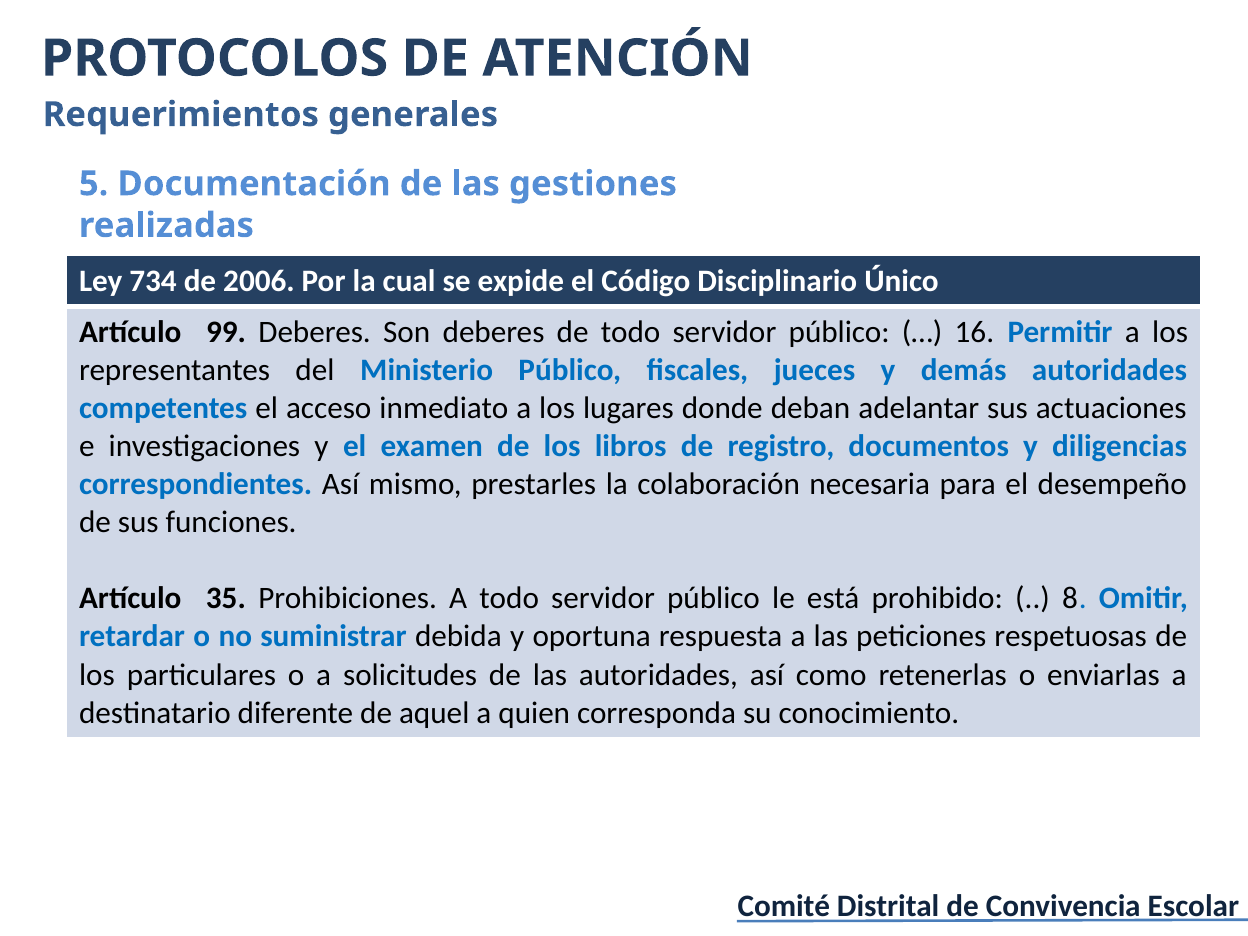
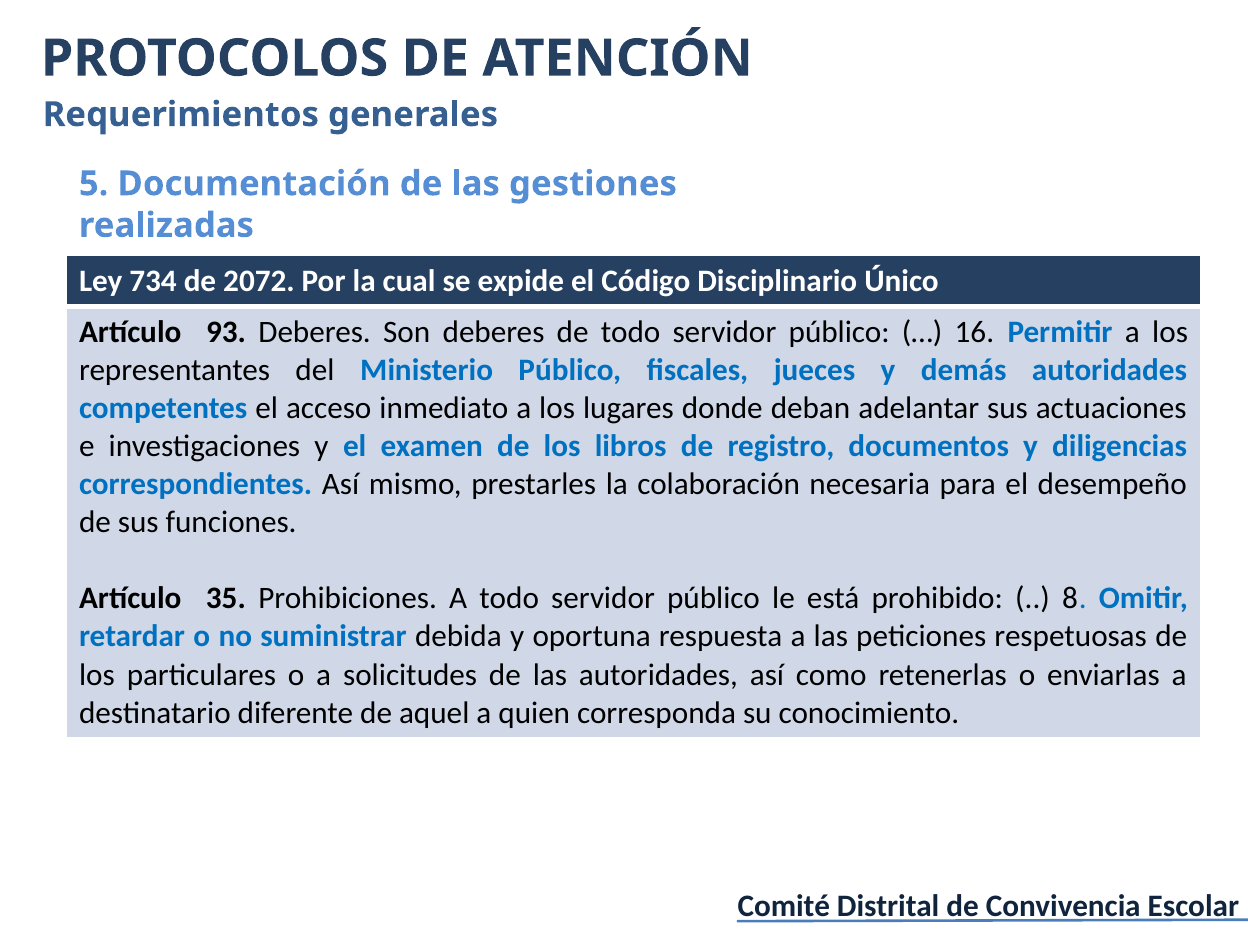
2006: 2006 -> 2072
99: 99 -> 93
